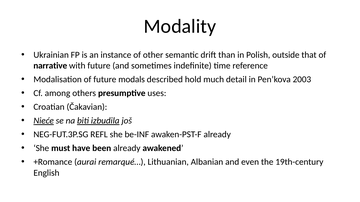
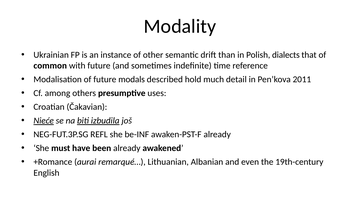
outside: outside -> dialects
narrative: narrative -> common
2003: 2003 -> 2011
